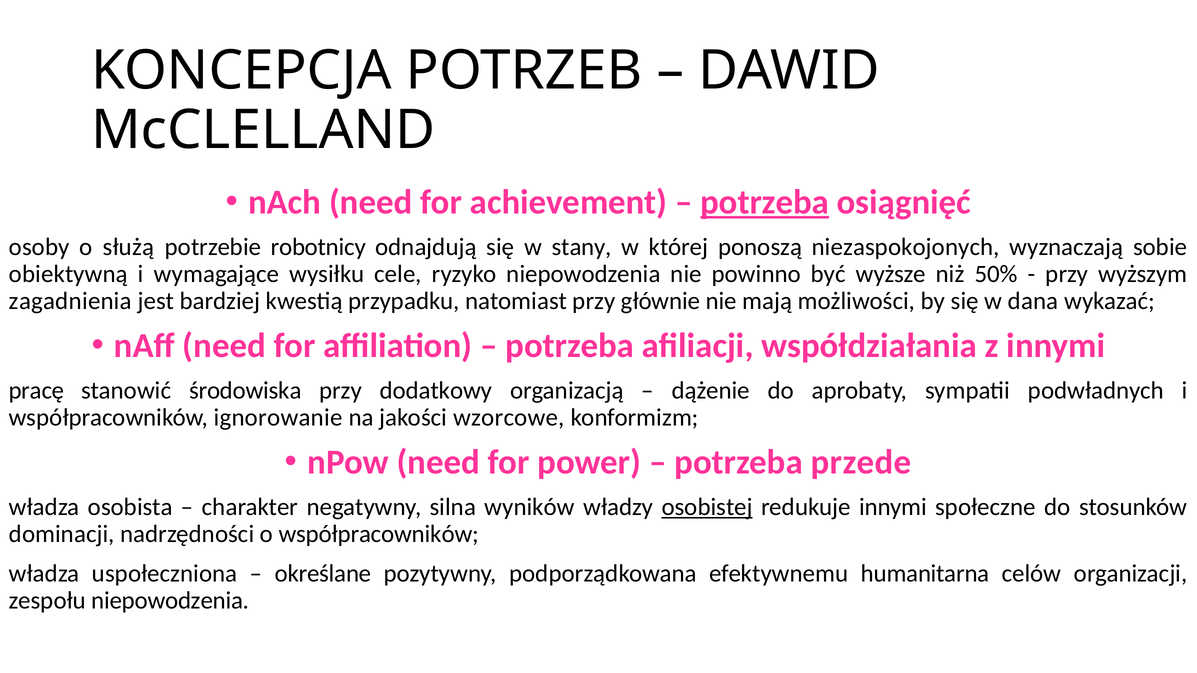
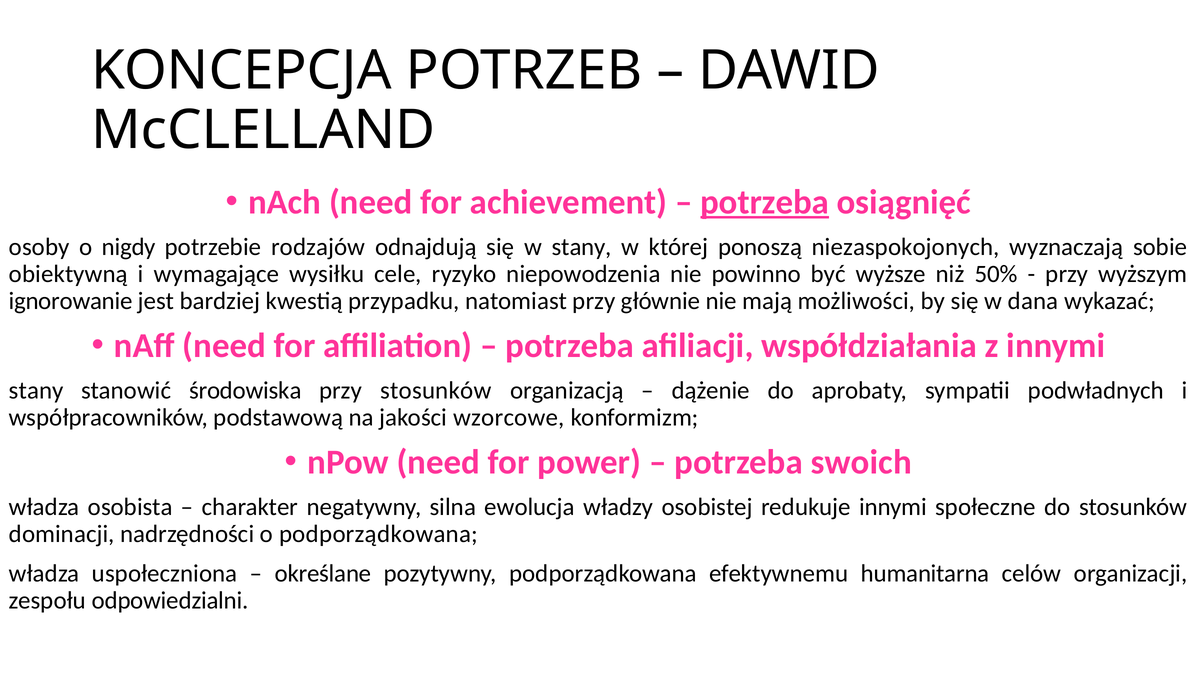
służą: służą -> nigdy
robotnicy: robotnicy -> rodzajów
zagadnienia: zagadnienia -> ignorowanie
pracę at (36, 391): pracę -> stany
przy dodatkowy: dodatkowy -> stosunków
ignorowanie: ignorowanie -> podstawową
przede: przede -> swoich
wyników: wyników -> ewolucja
osobistej underline: present -> none
o współpracowników: współpracowników -> podporządkowana
zespołu niepowodzenia: niepowodzenia -> odpowiedzialni
